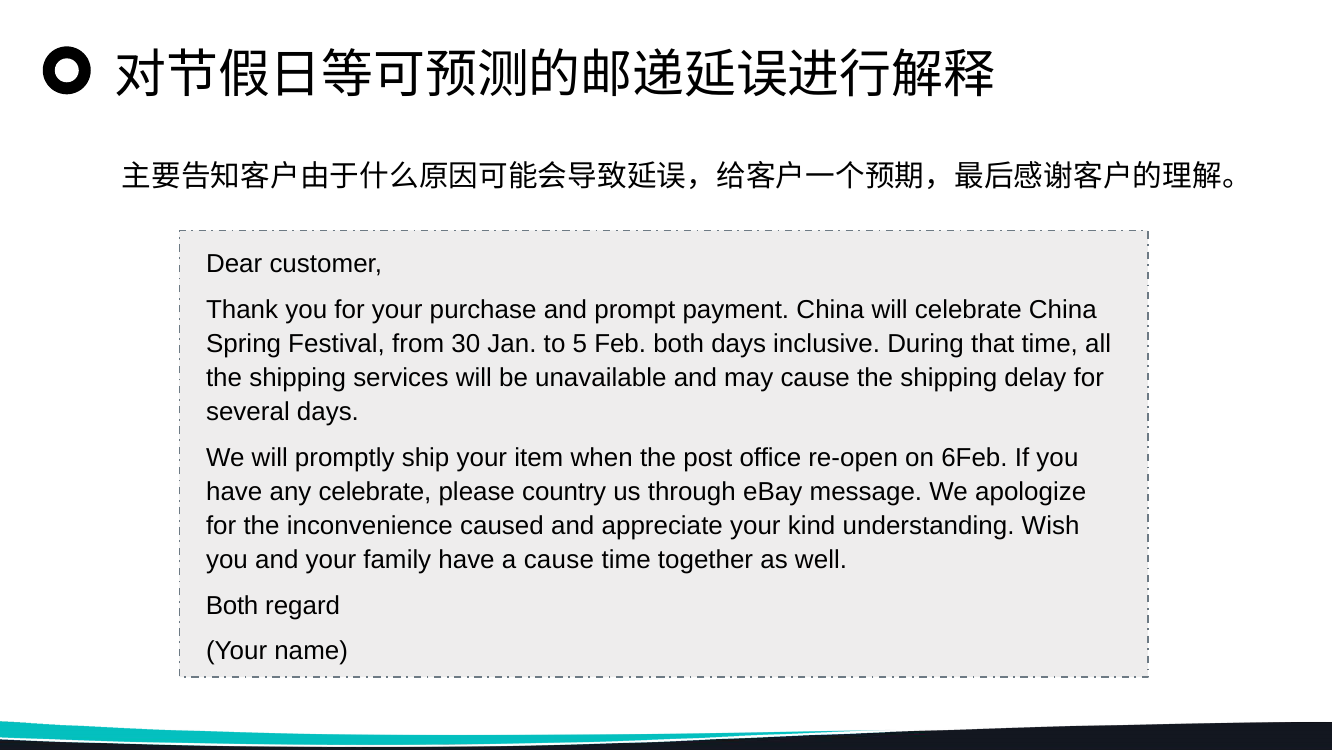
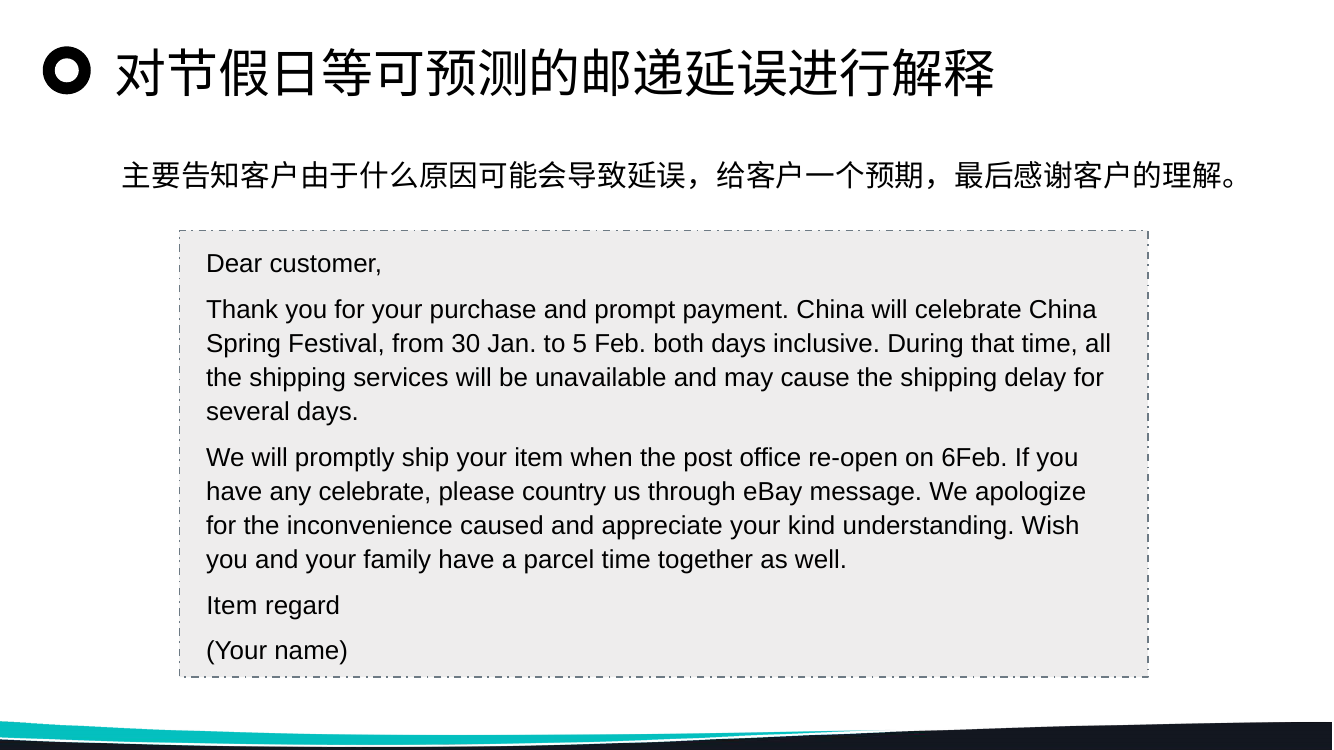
a cause: cause -> parcel
Both at (232, 606): Both -> Item
